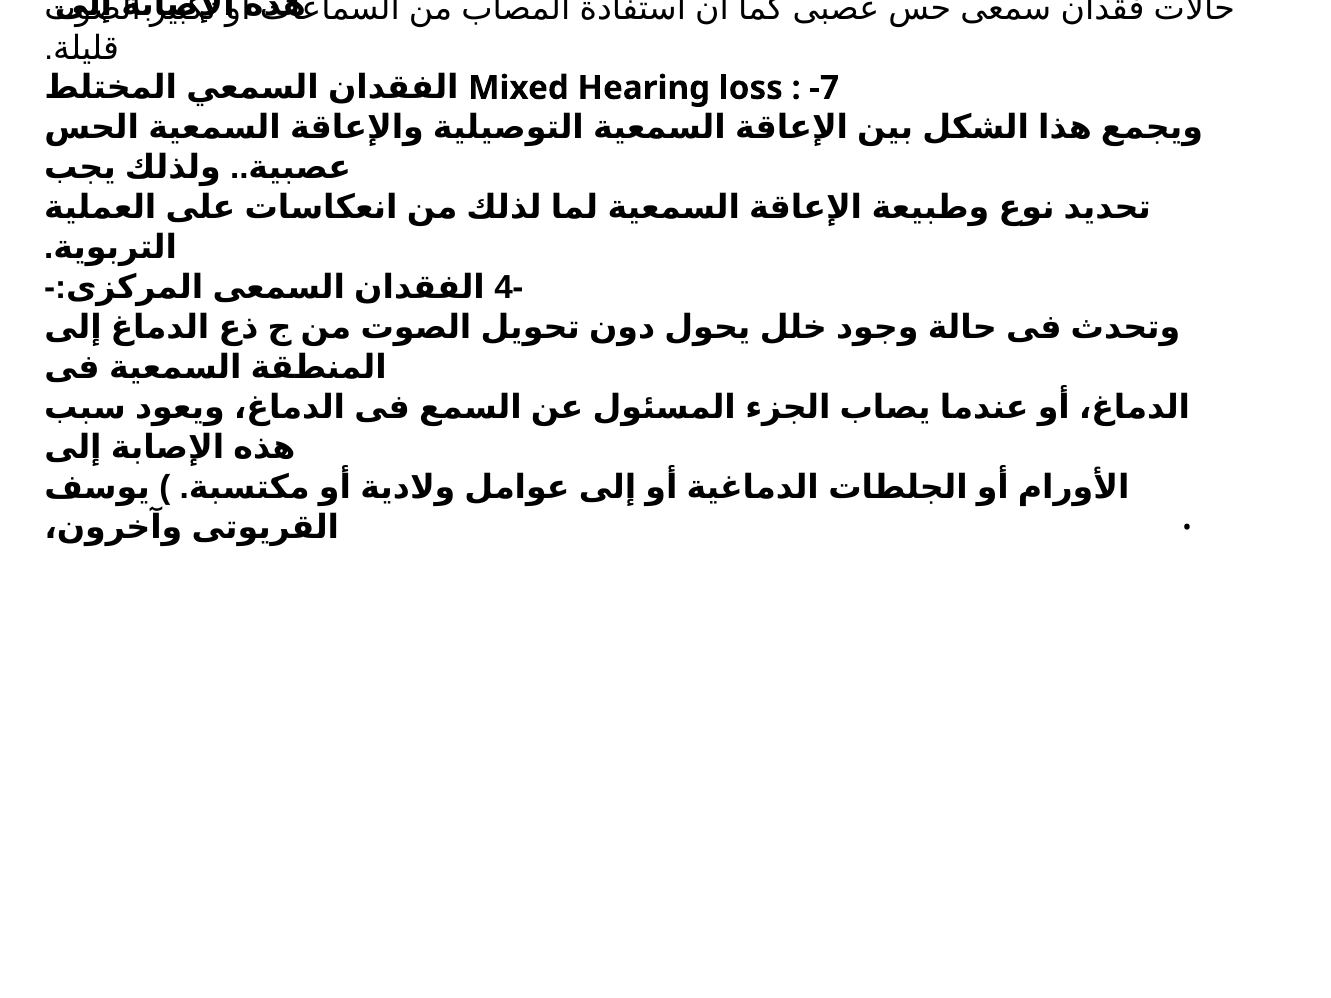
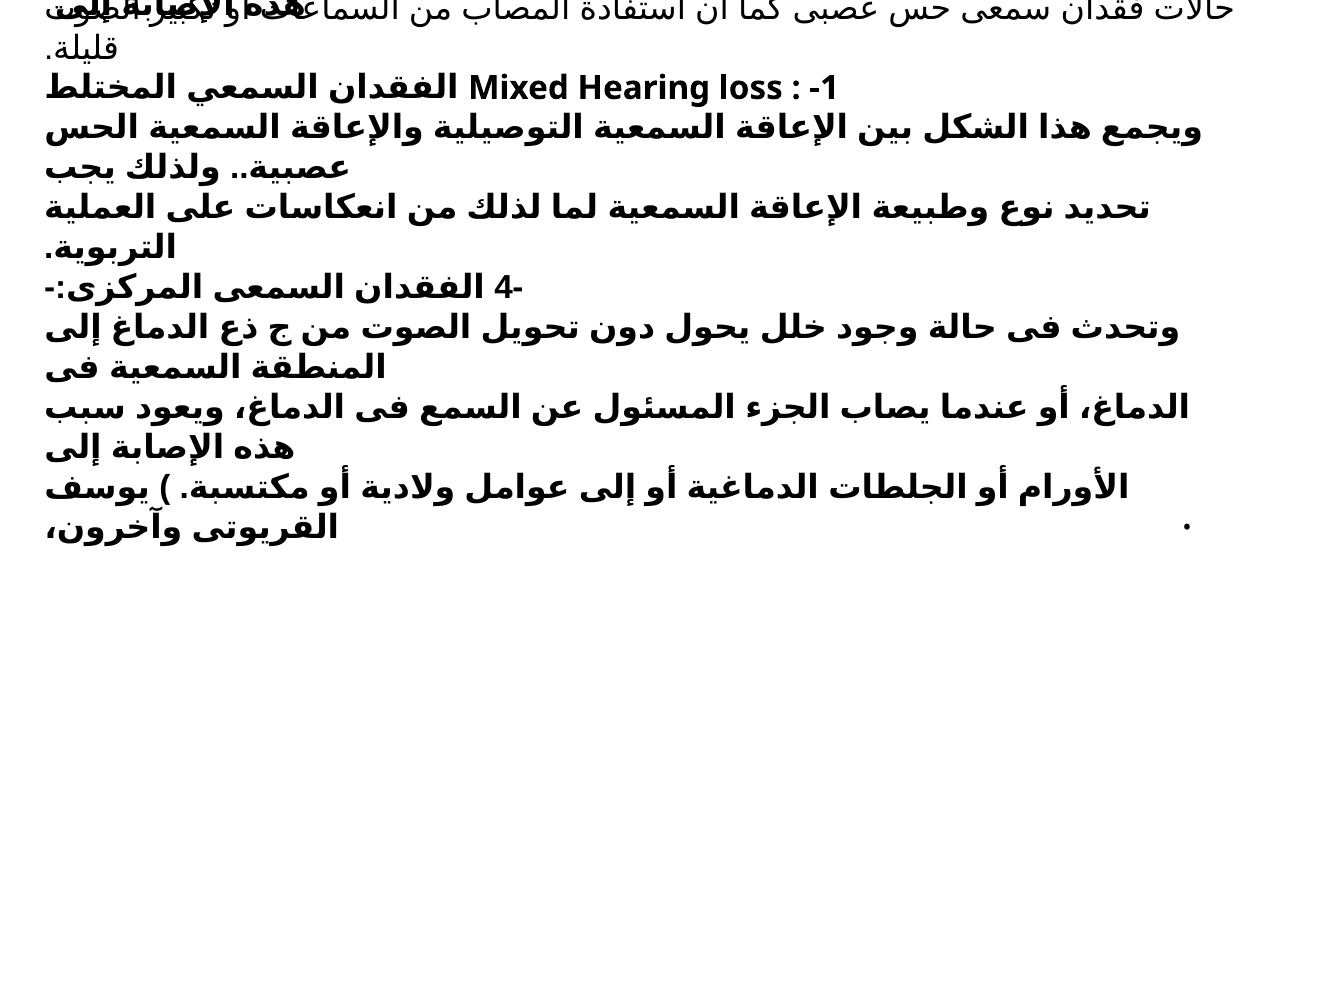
-7: -7 -> -1
